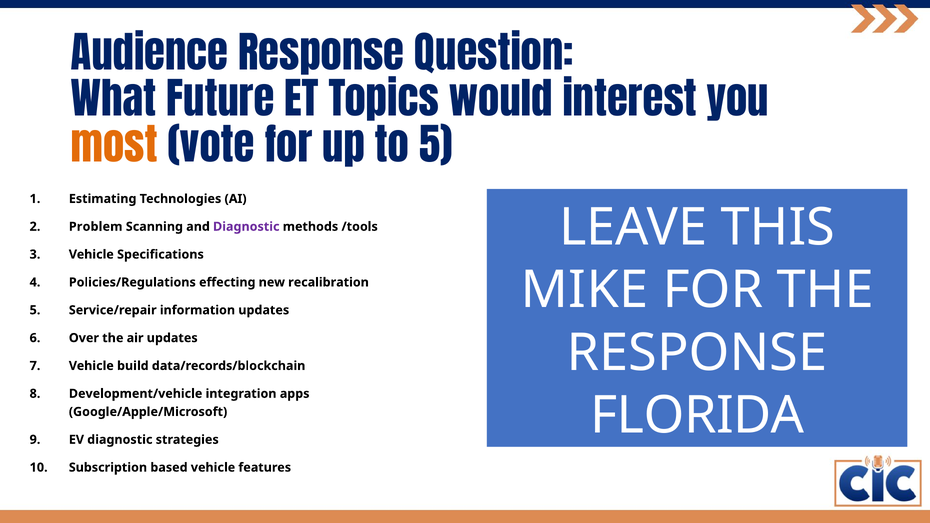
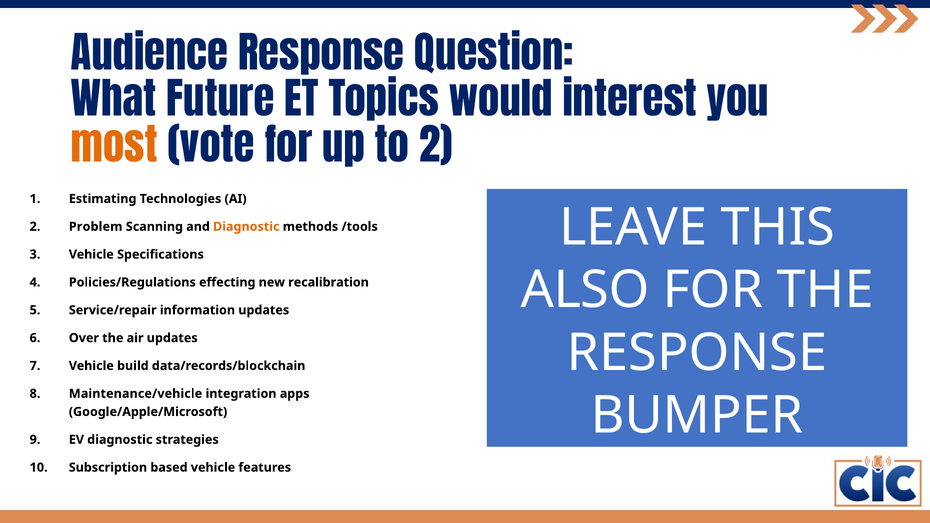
to 5: 5 -> 2
Diagnostic at (246, 227) colour: purple -> orange
MIKE: MIKE -> ALSO
Development/vehicle: Development/vehicle -> Maintenance/vehicle
FLORIDA: FLORIDA -> BUMPER
